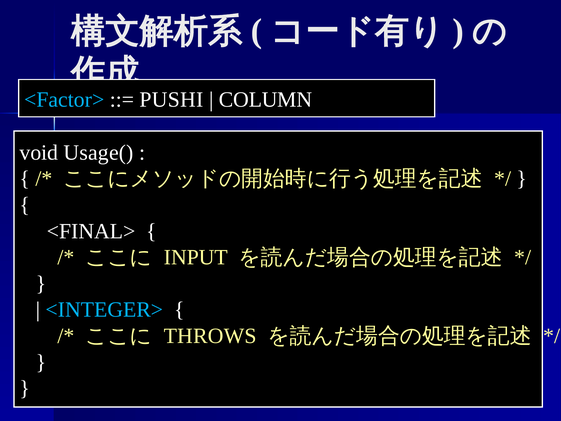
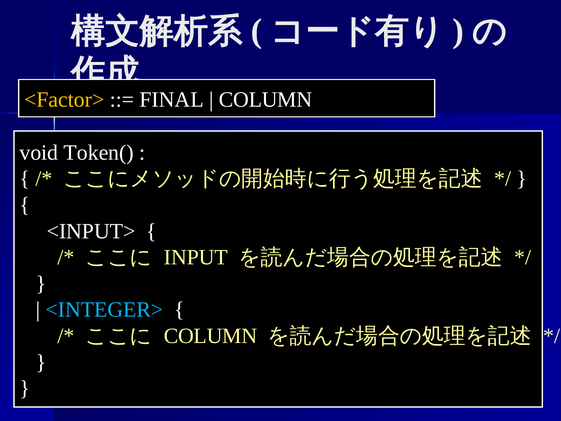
<Factor> colour: light blue -> yellow
PUSHI: PUSHI -> FINAL
Usage(: Usage( -> Token(
<FINAL>: <FINAL> -> <INPUT>
THROWS at (210, 336): THROWS -> COLUMN
